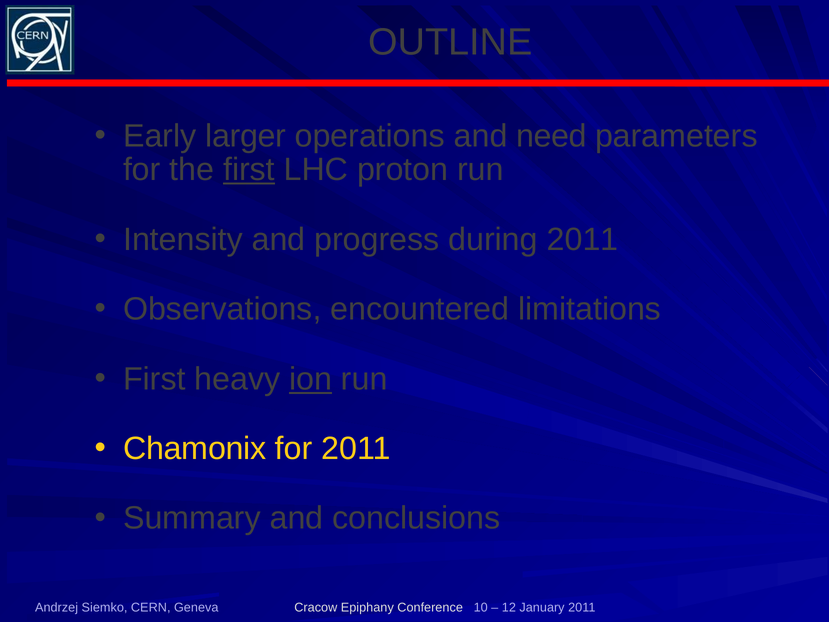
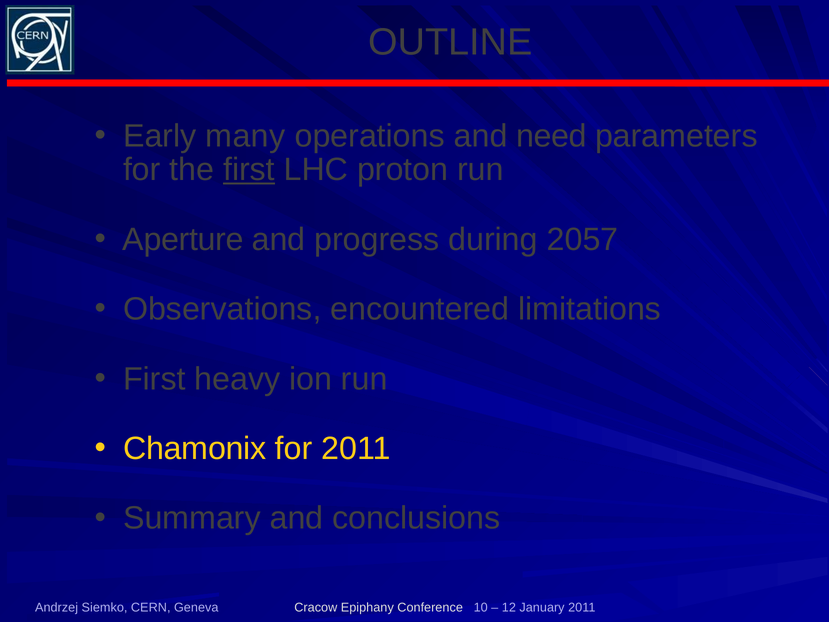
larger: larger -> many
Intensity: Intensity -> Aperture
during 2011: 2011 -> 2057
ion underline: present -> none
